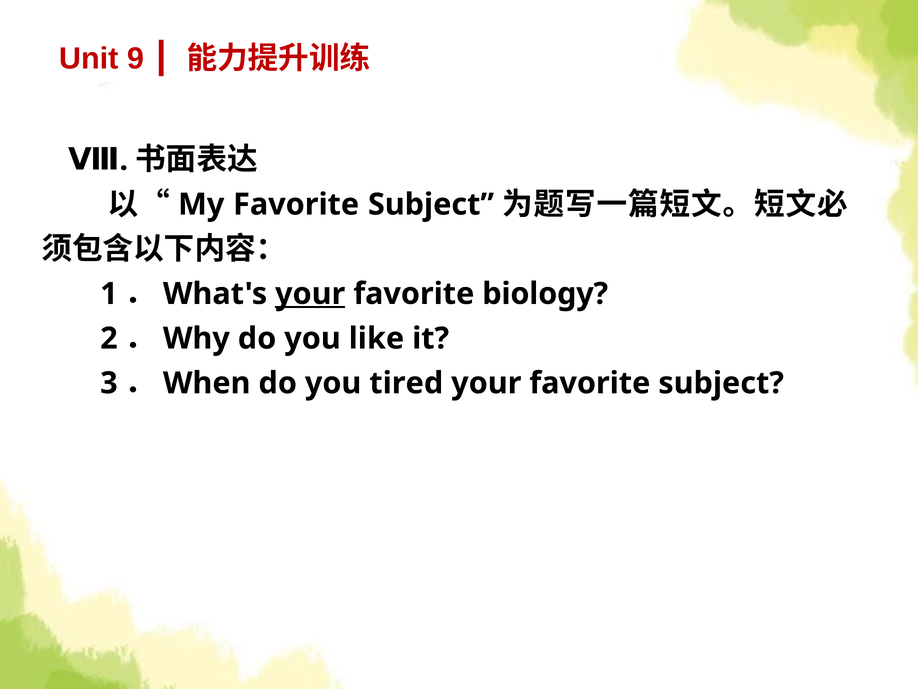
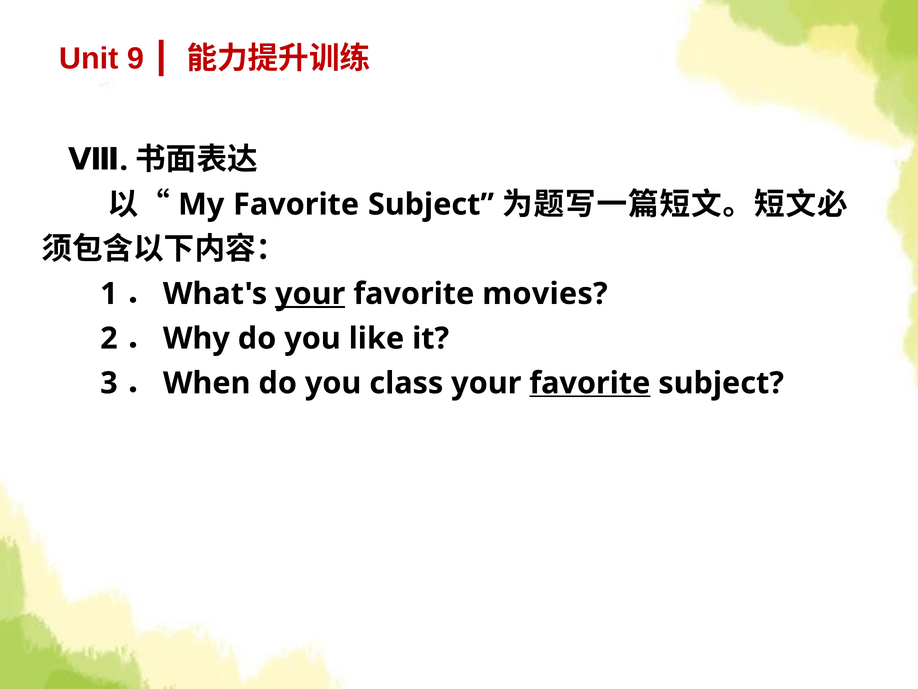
biology: biology -> movies
tired: tired -> class
favorite at (590, 383) underline: none -> present
